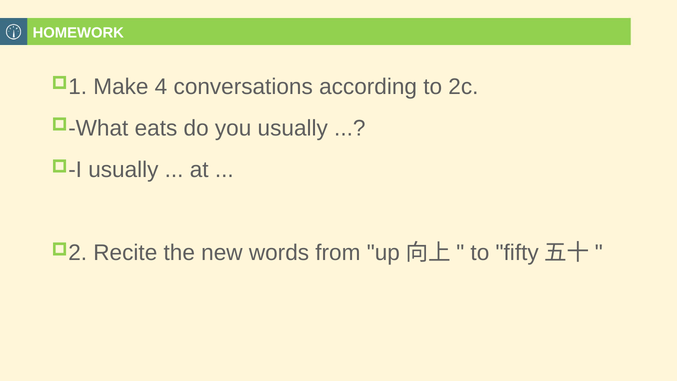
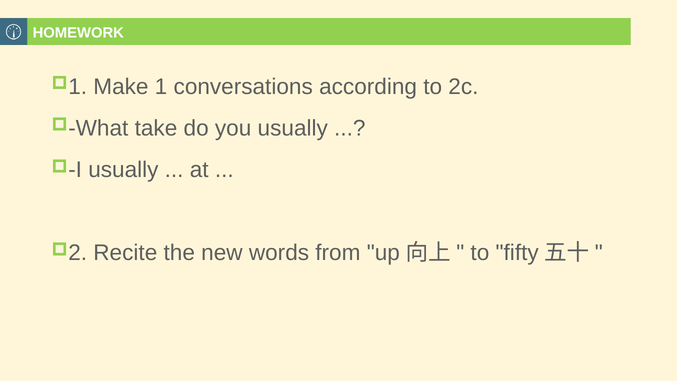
4: 4 -> 1
eats: eats -> take
